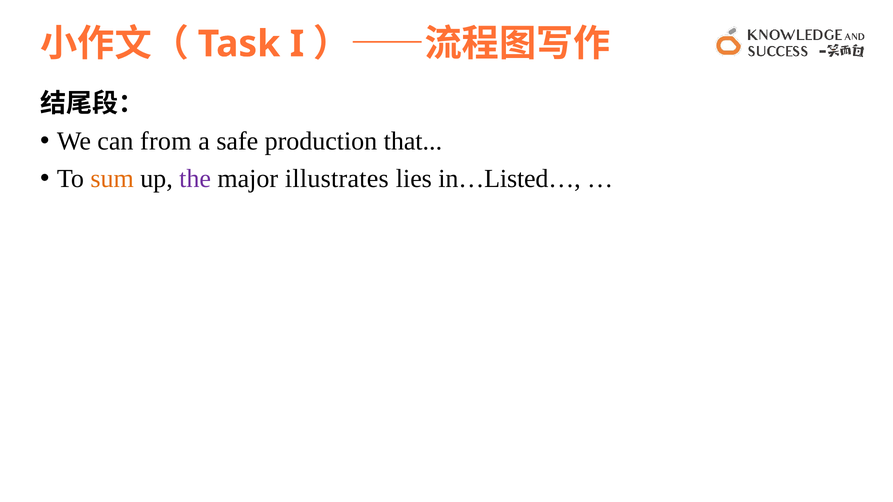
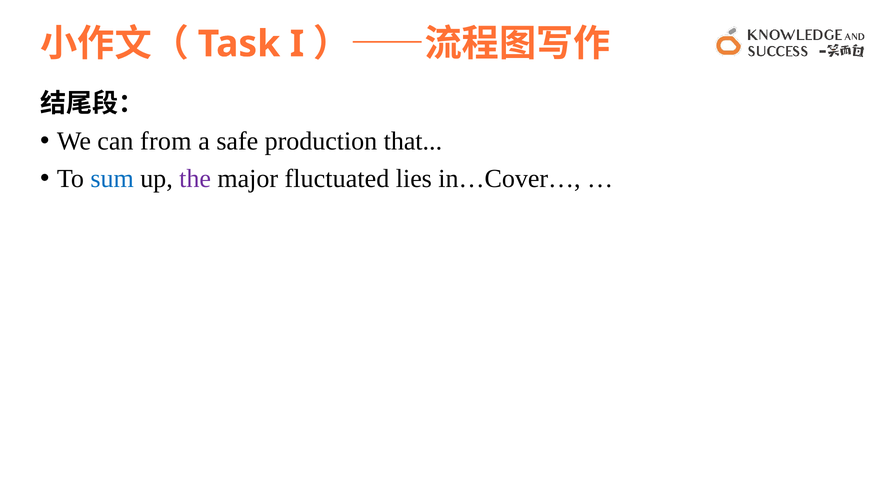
sum colour: orange -> blue
illustrates: illustrates -> fluctuated
in…Listed…: in…Listed… -> in…Cover…
